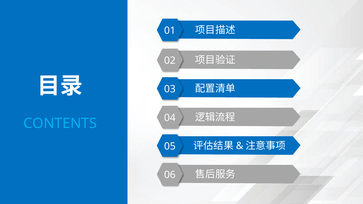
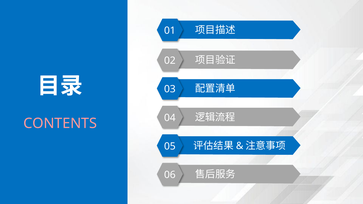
CONTENTS colour: light blue -> pink
